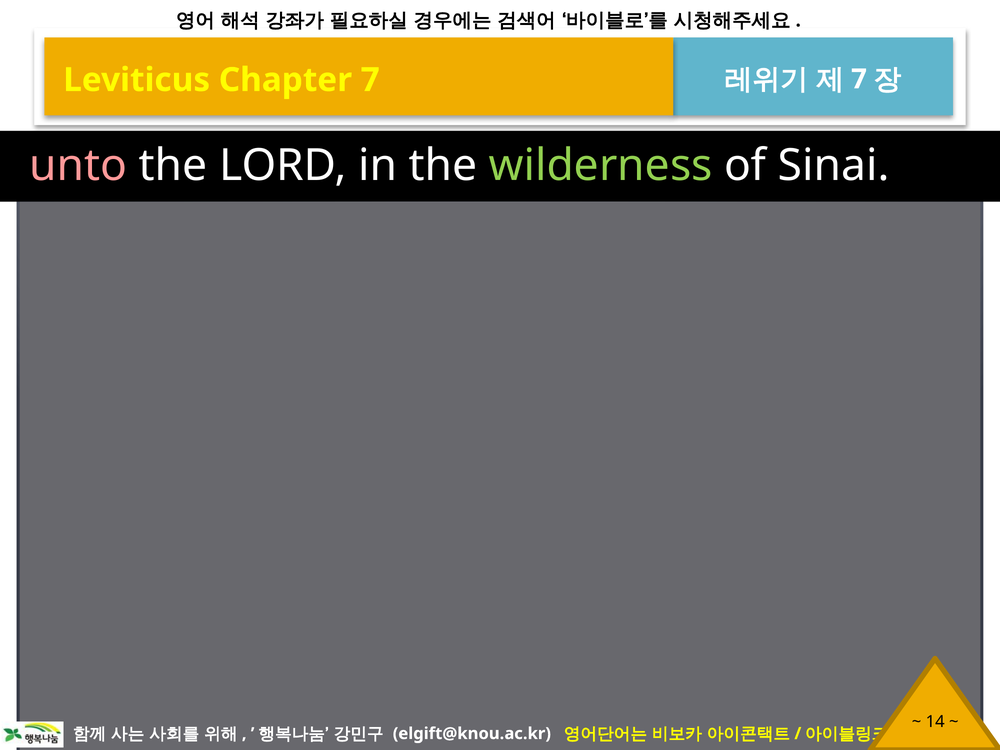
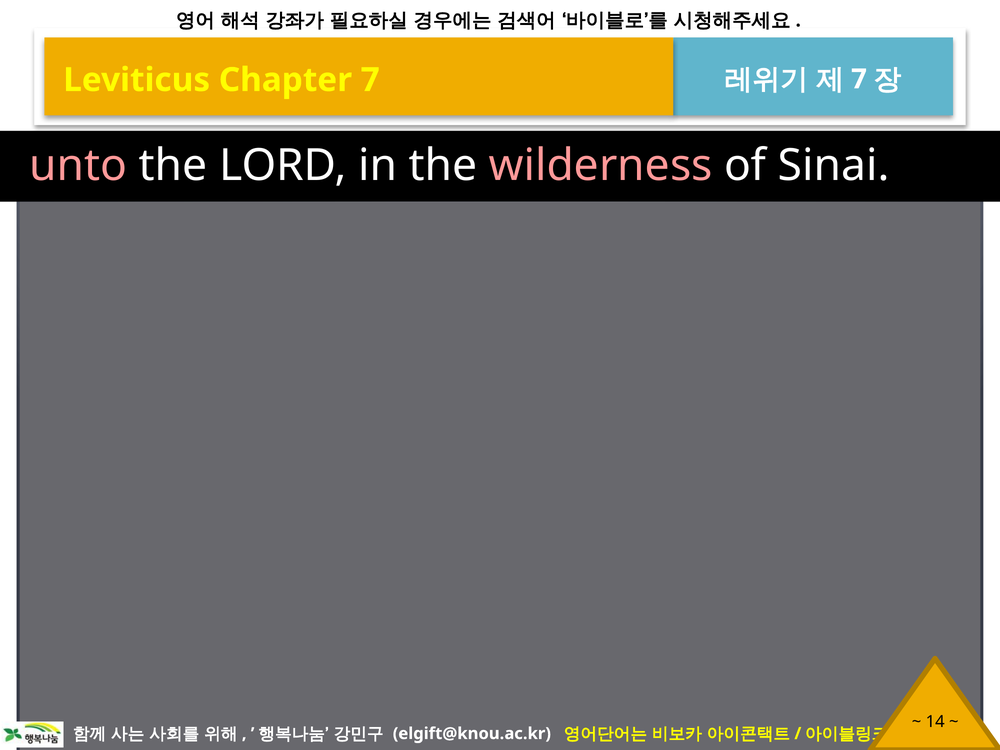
wilderness colour: light green -> pink
